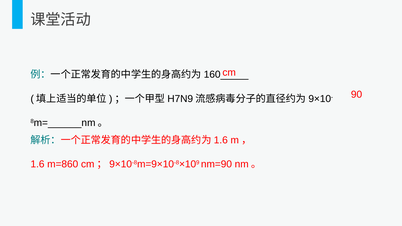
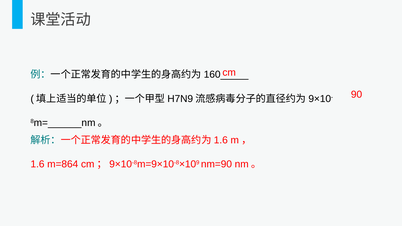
m=860: m=860 -> m=864
